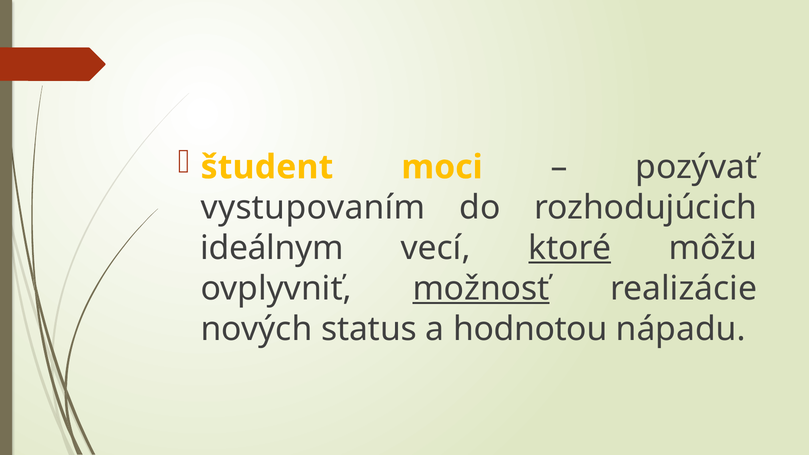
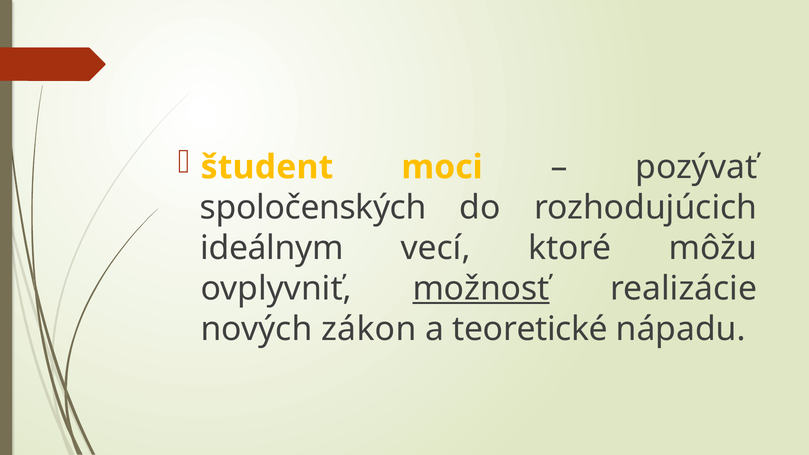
vystupovaním: vystupovaním -> spoločenských
ktoré underline: present -> none
status: status -> zákon
hodnotou: hodnotou -> teoretické
